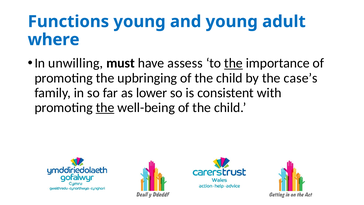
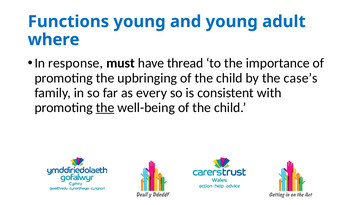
unwilling: unwilling -> response
assess: assess -> thread
the at (233, 63) underline: present -> none
lower: lower -> every
